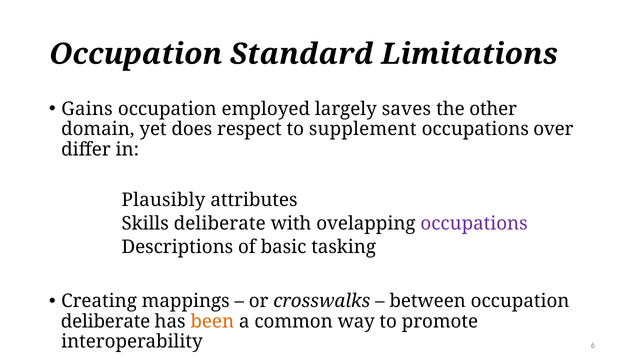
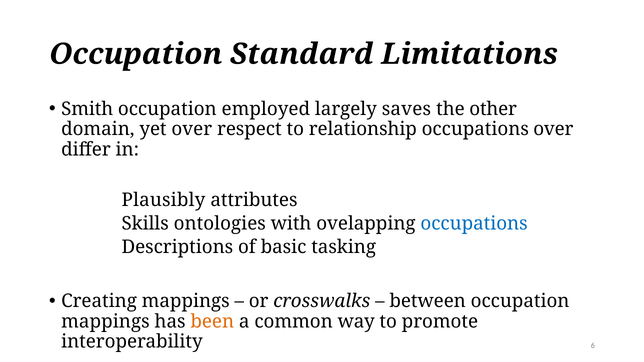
Gains: Gains -> Smith
yet does: does -> over
supplement: supplement -> relationship
Skills deliberate: deliberate -> ontologies
occupations at (474, 224) colour: purple -> blue
deliberate at (106, 322): deliberate -> mappings
